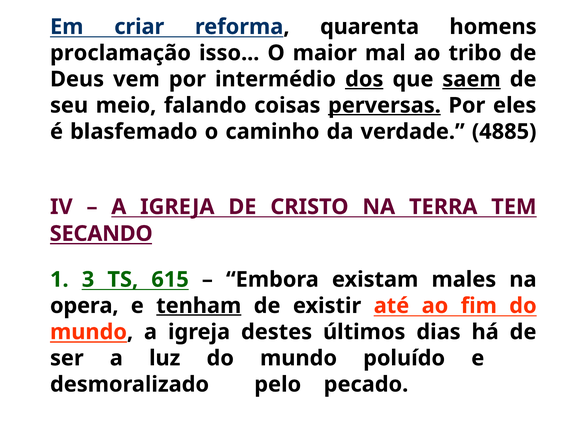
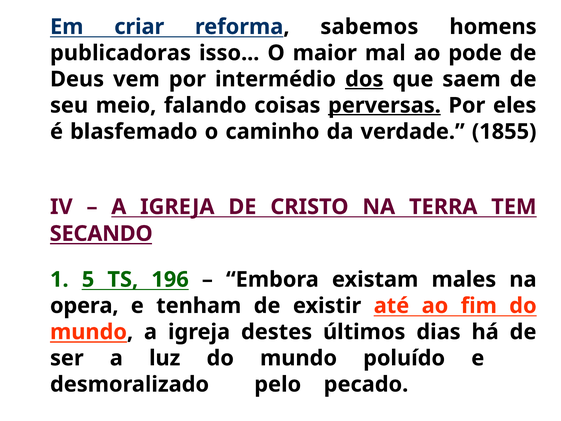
quarenta: quarenta -> sabemos
proclamação: proclamação -> publicadoras
tribo: tribo -> pode
saem underline: present -> none
4885: 4885 -> 1855
3: 3 -> 5
615: 615 -> 196
tenham underline: present -> none
